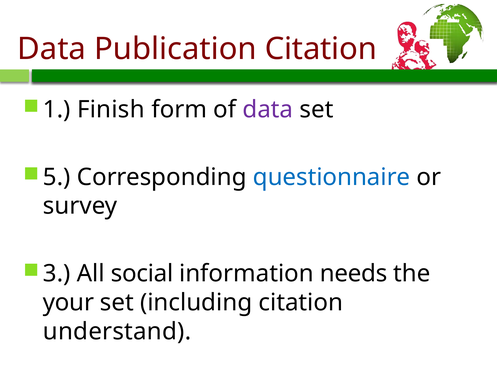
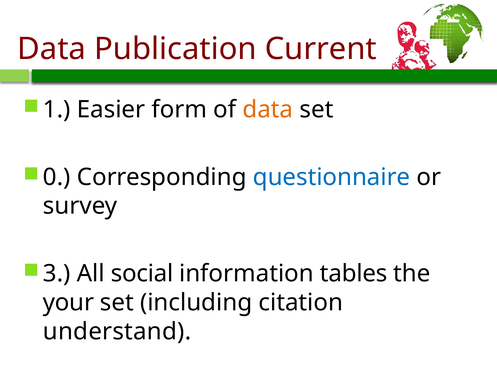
Publication Citation: Citation -> Current
Finish: Finish -> Easier
data at (268, 110) colour: purple -> orange
5: 5 -> 0
needs: needs -> tables
